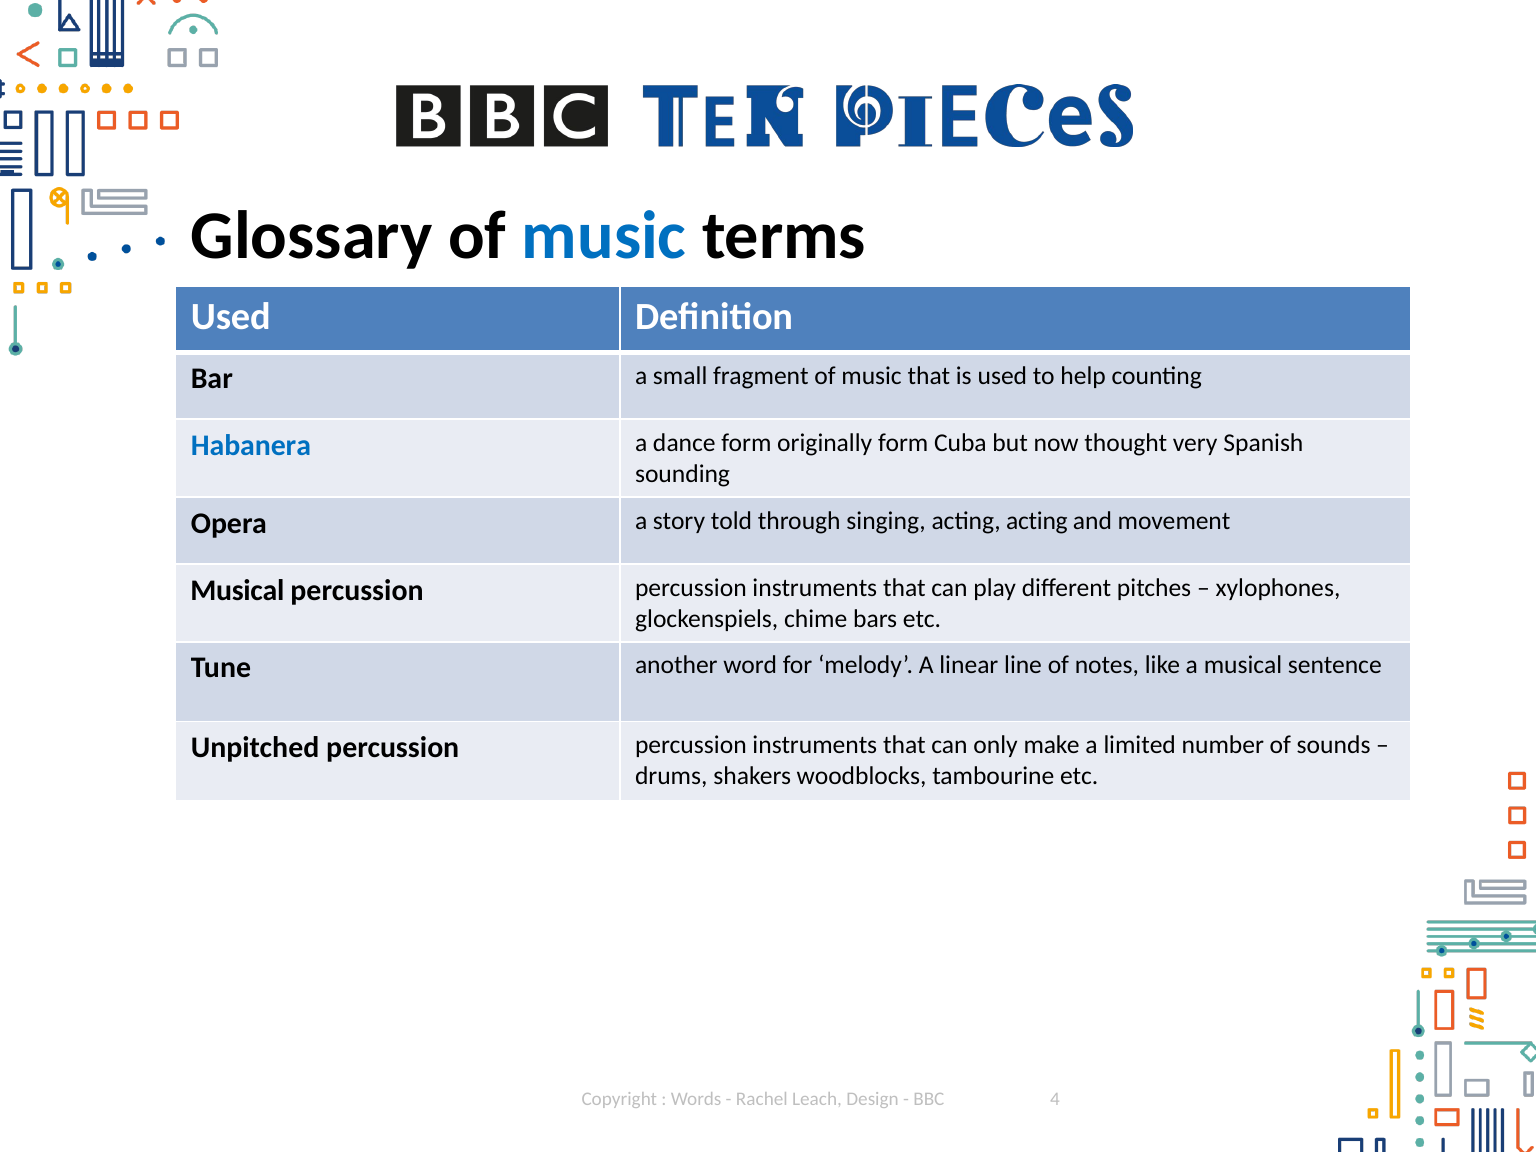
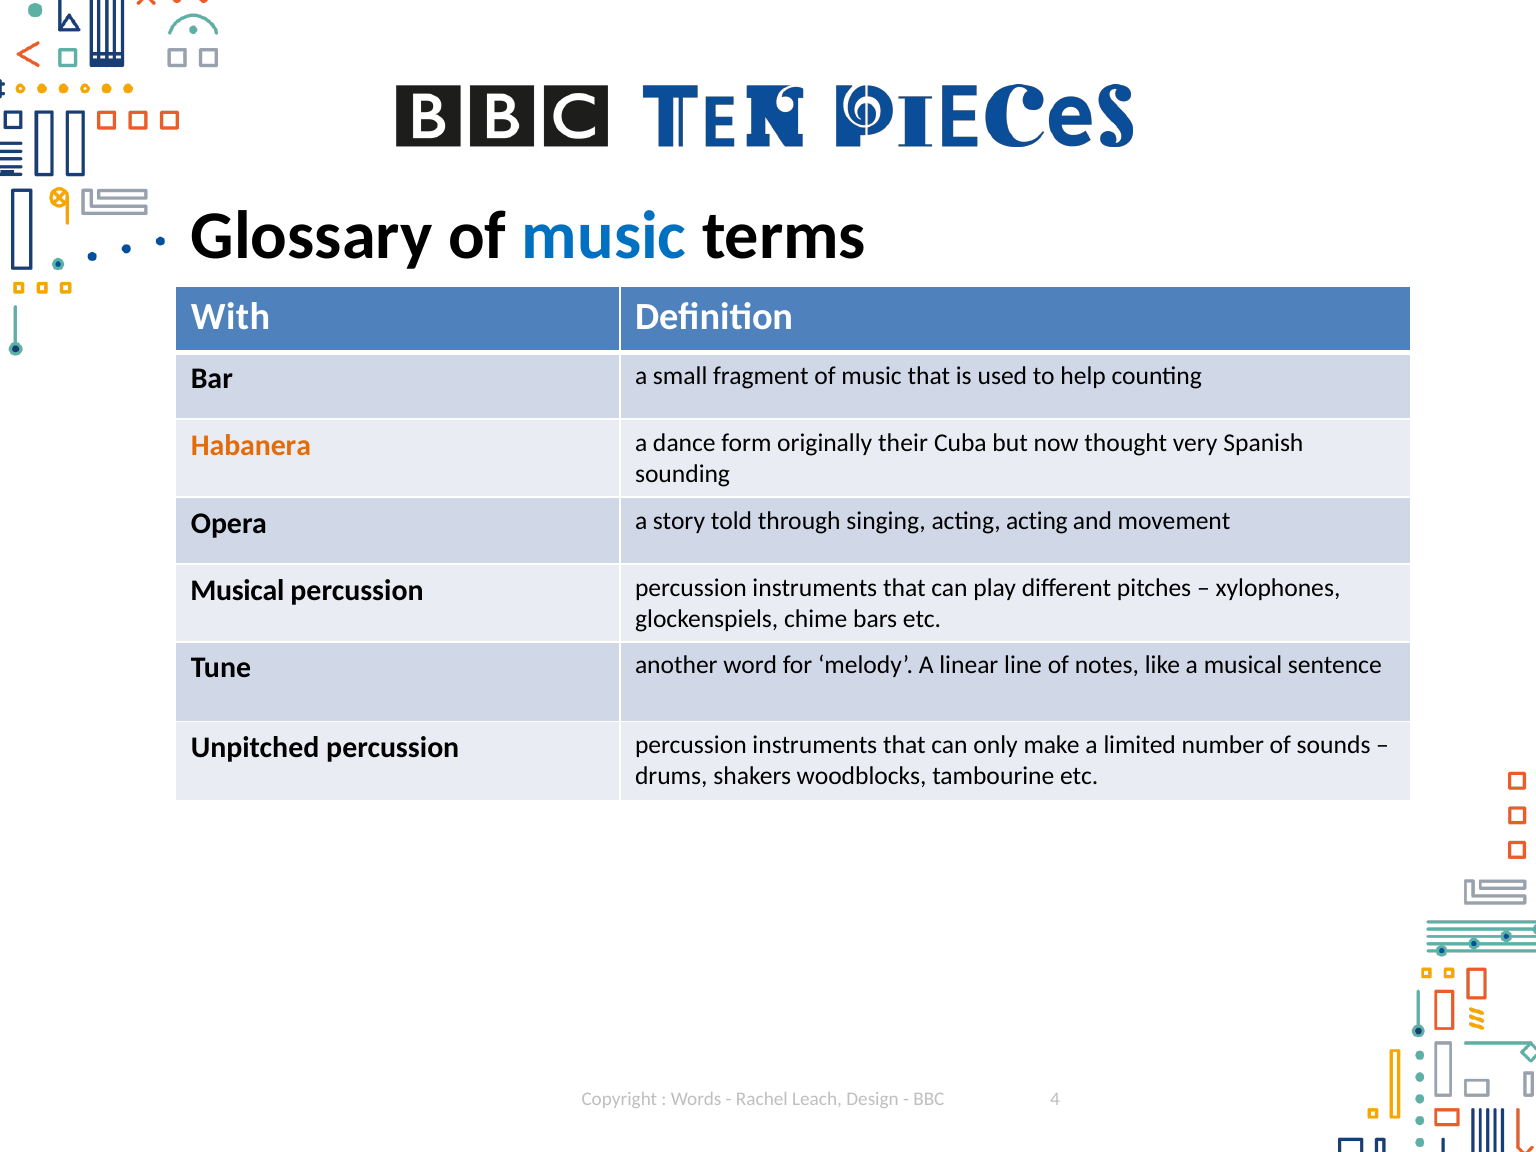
Used at (231, 317): Used -> With
Habanera colour: blue -> orange
originally form: form -> their
